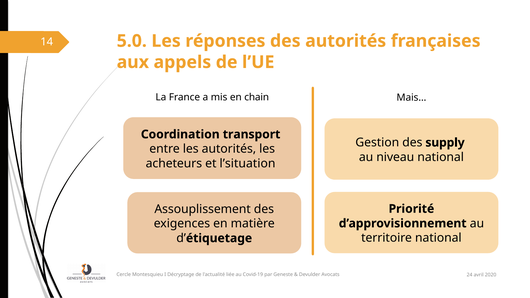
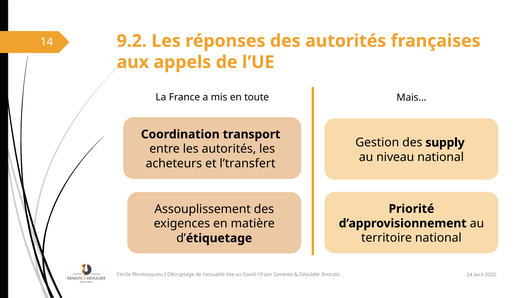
5.0: 5.0 -> 9.2
chain: chain -> toute
l’situation: l’situation -> l’transfert
